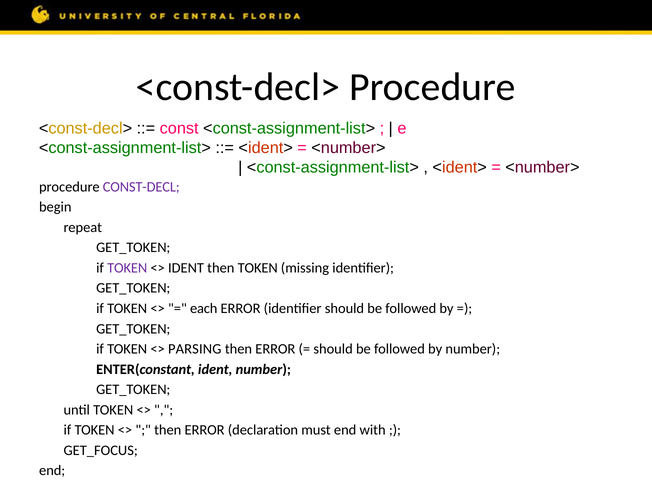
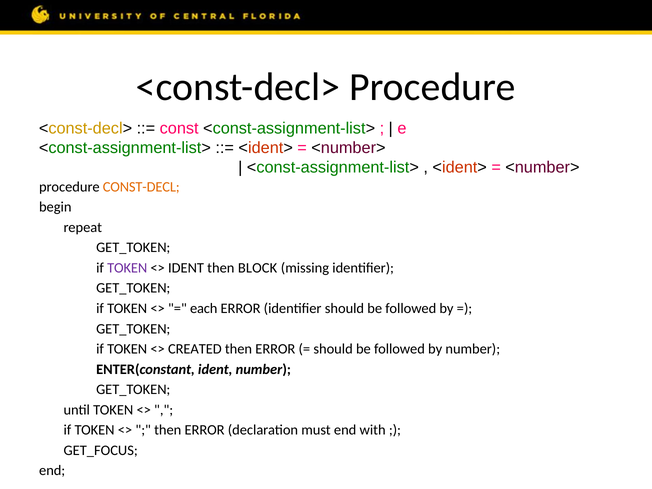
CONST-DECL colour: purple -> orange
then TOKEN: TOKEN -> BLOCK
PARSING: PARSING -> CREATED
